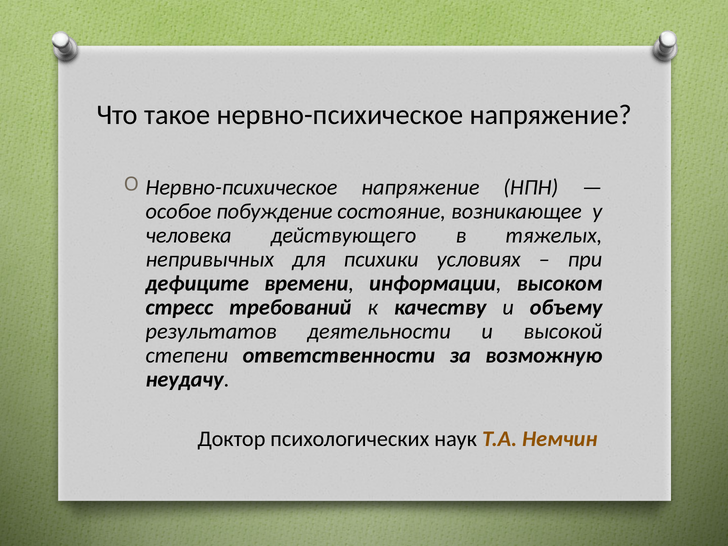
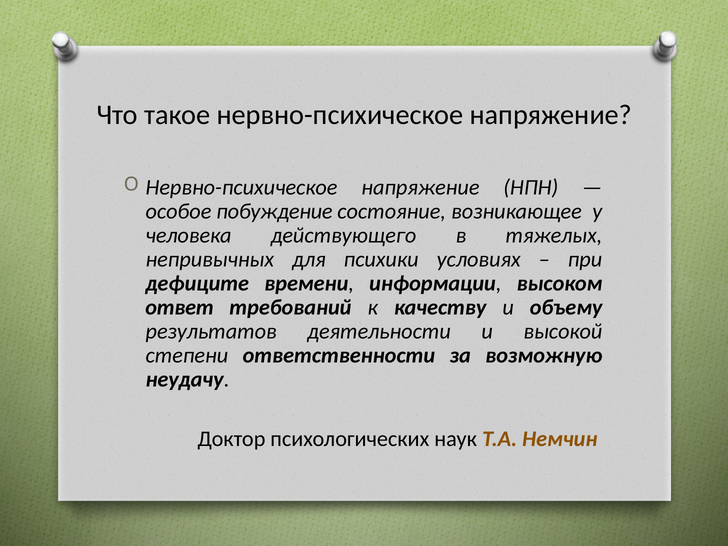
стресс: стресс -> ответ
